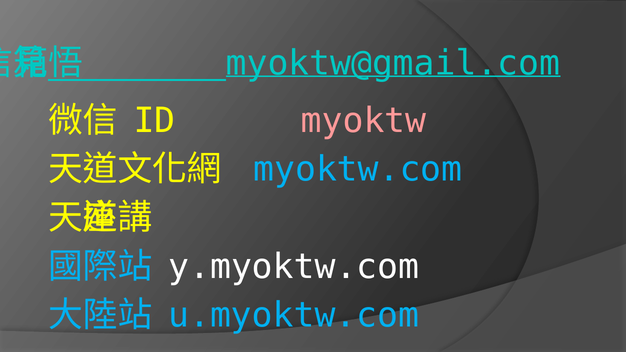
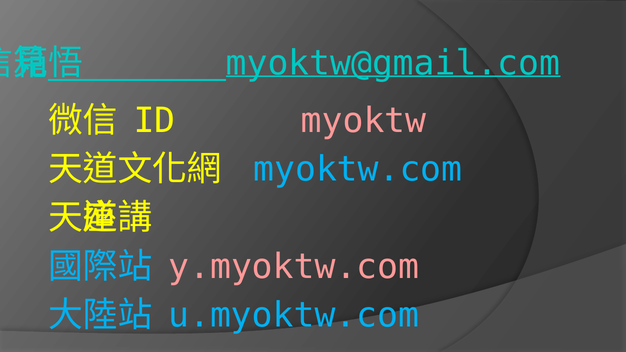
y.myoktw.com colour: white -> pink
